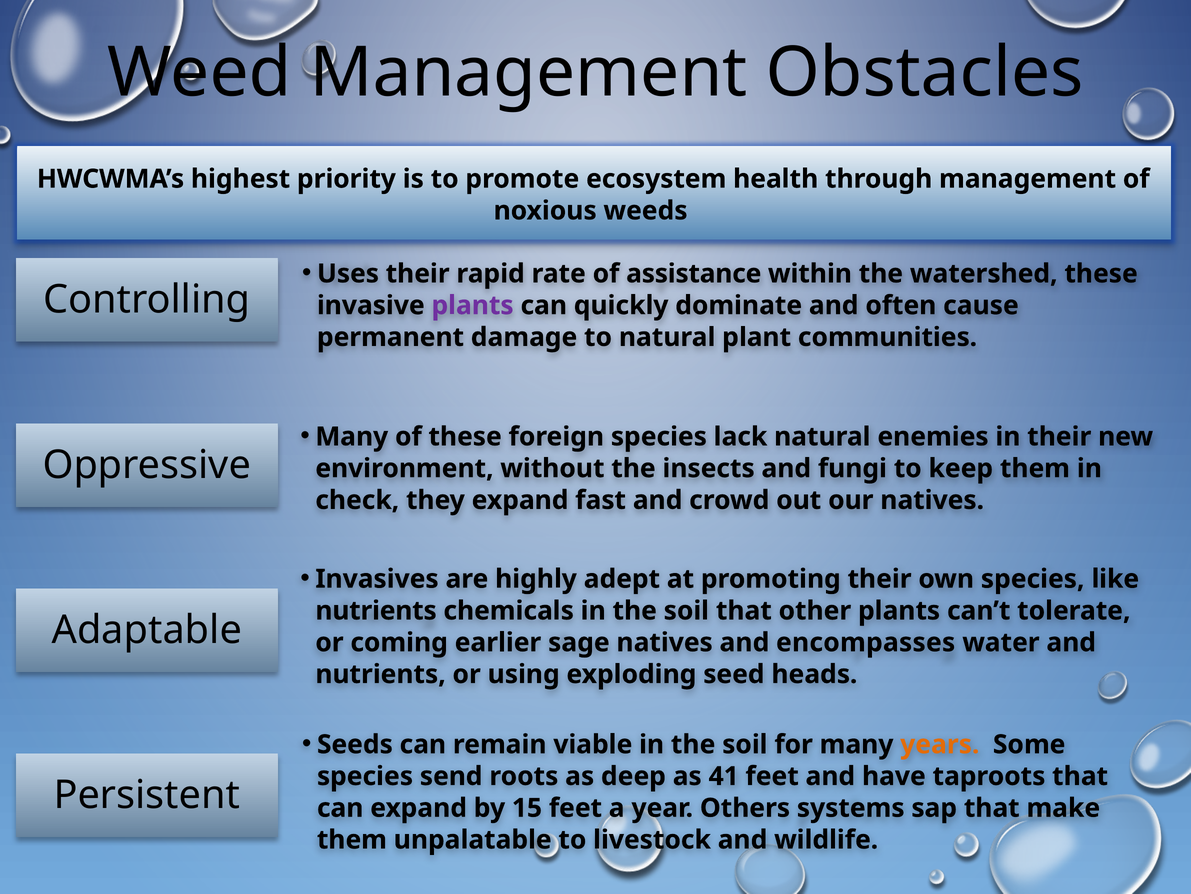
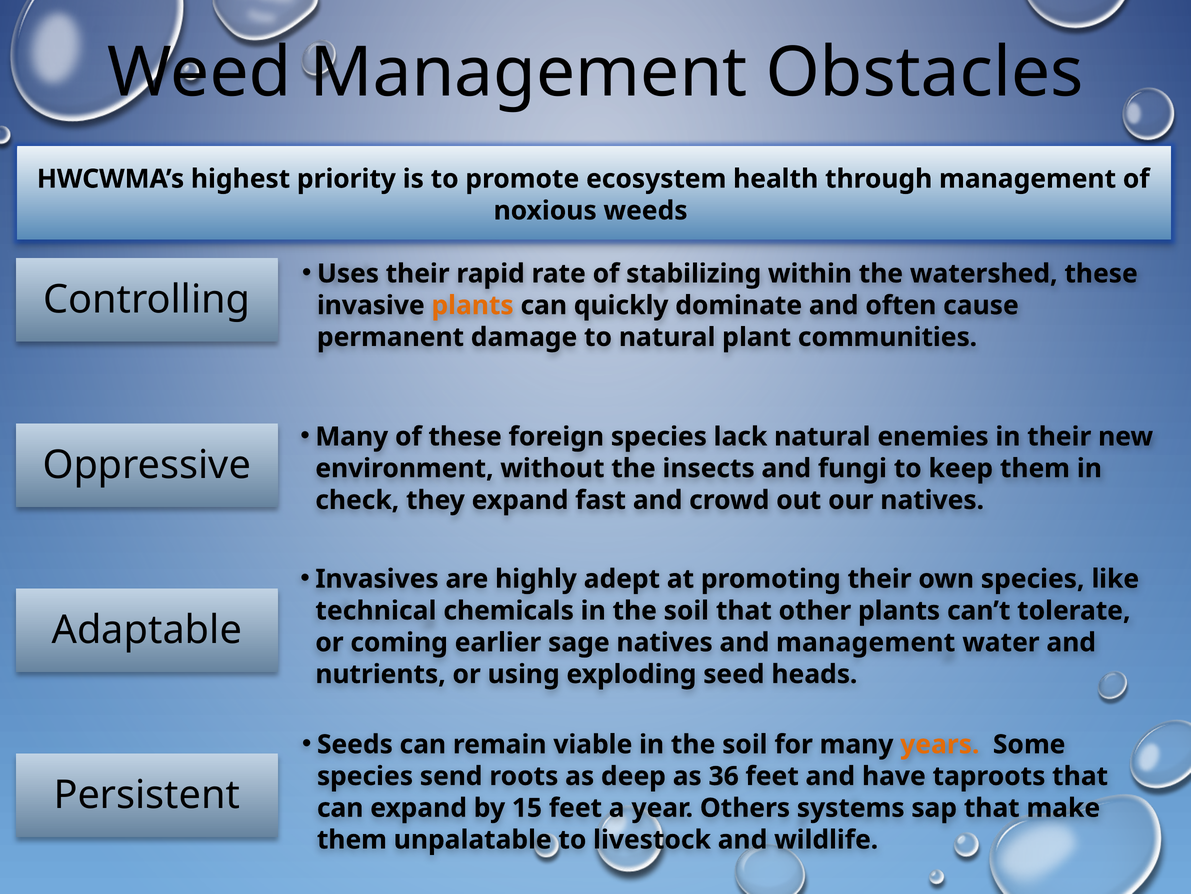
assistance: assistance -> stabilizing
plants at (473, 305) colour: purple -> orange
nutrients at (376, 610): nutrients -> technical
and encompasses: encompasses -> management
41: 41 -> 36
